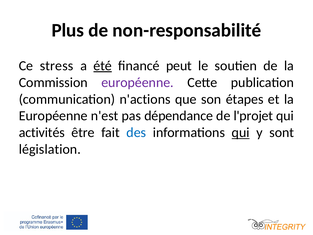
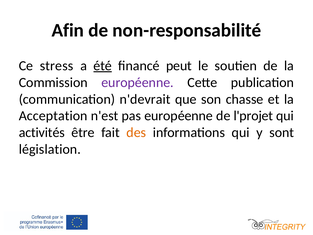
Plus: Plus -> Afin
n'actions: n'actions -> n'devrait
étapes: étapes -> chasse
Européenne at (53, 116): Européenne -> Acceptation
pas dépendance: dépendance -> européenne
des colour: blue -> orange
qui at (241, 132) underline: present -> none
